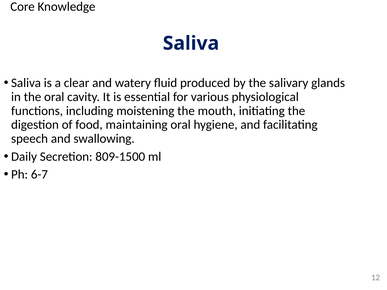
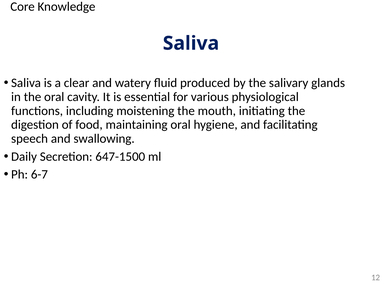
809-1500: 809-1500 -> 647-1500
